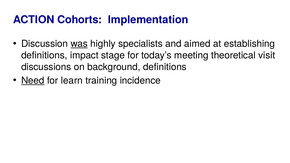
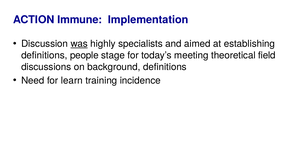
Cohorts: Cohorts -> Immune
impact: impact -> people
visit: visit -> field
Need underline: present -> none
